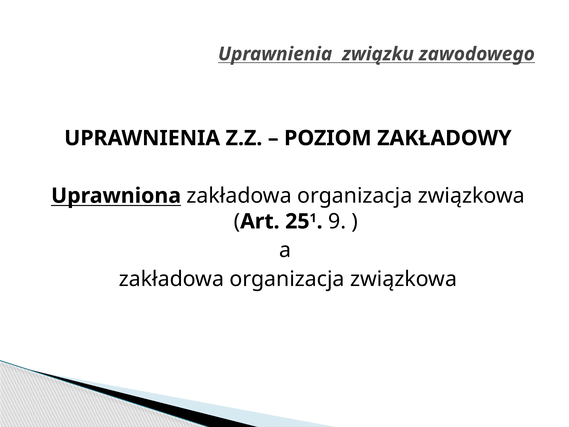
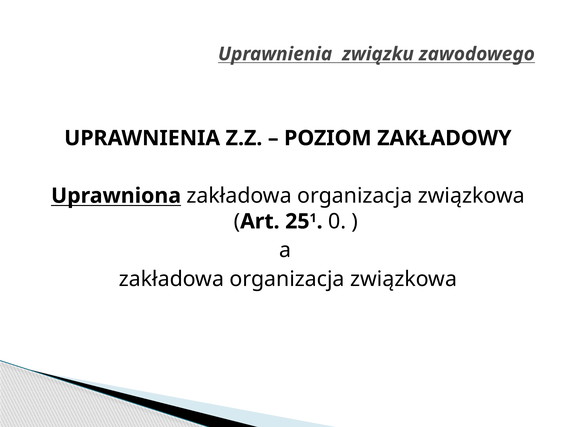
9: 9 -> 0
